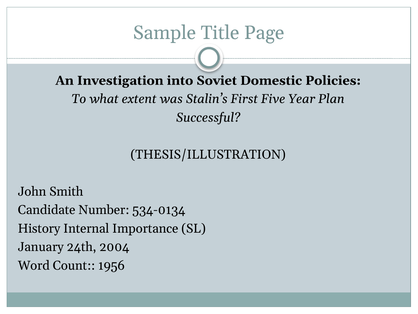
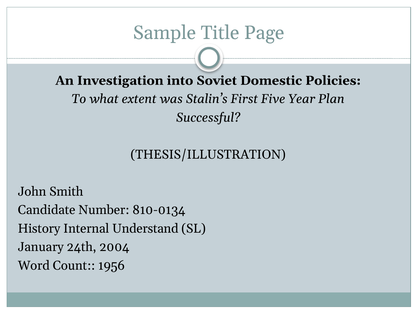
534-0134: 534-0134 -> 810-0134
Importance: Importance -> Understand
